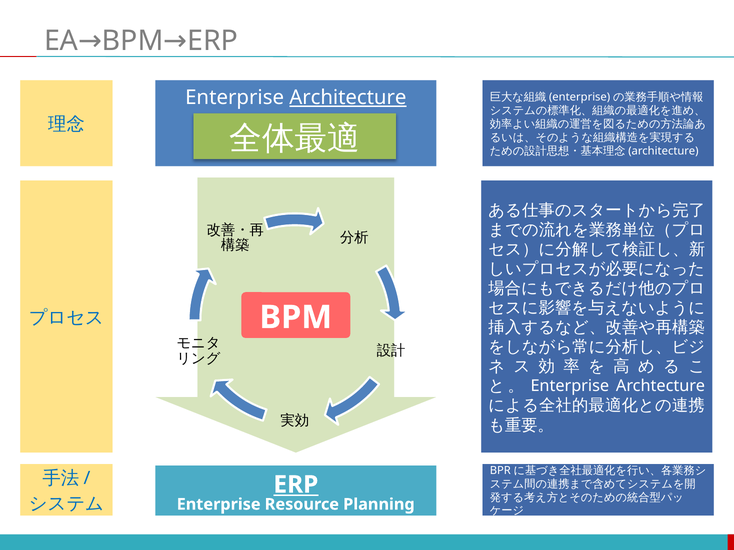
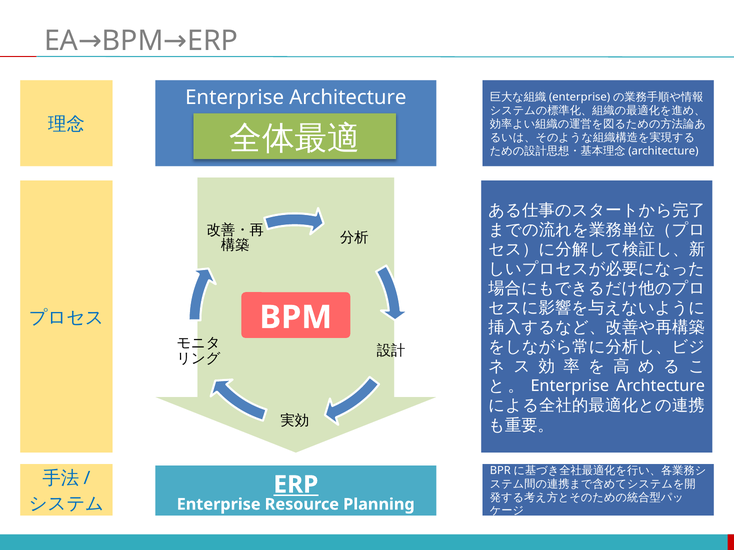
Architecture underline: present -> none
